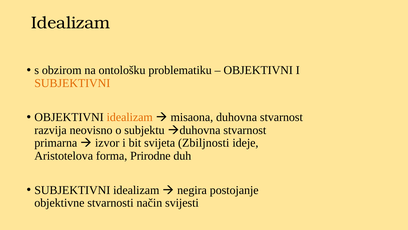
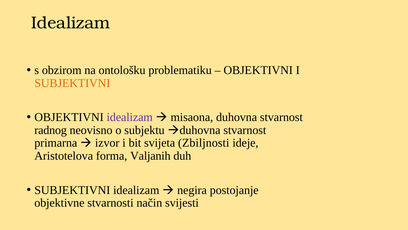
idealizam at (130, 117) colour: orange -> purple
razvija: razvija -> radnog
Prirodne: Prirodne -> Valjanih
